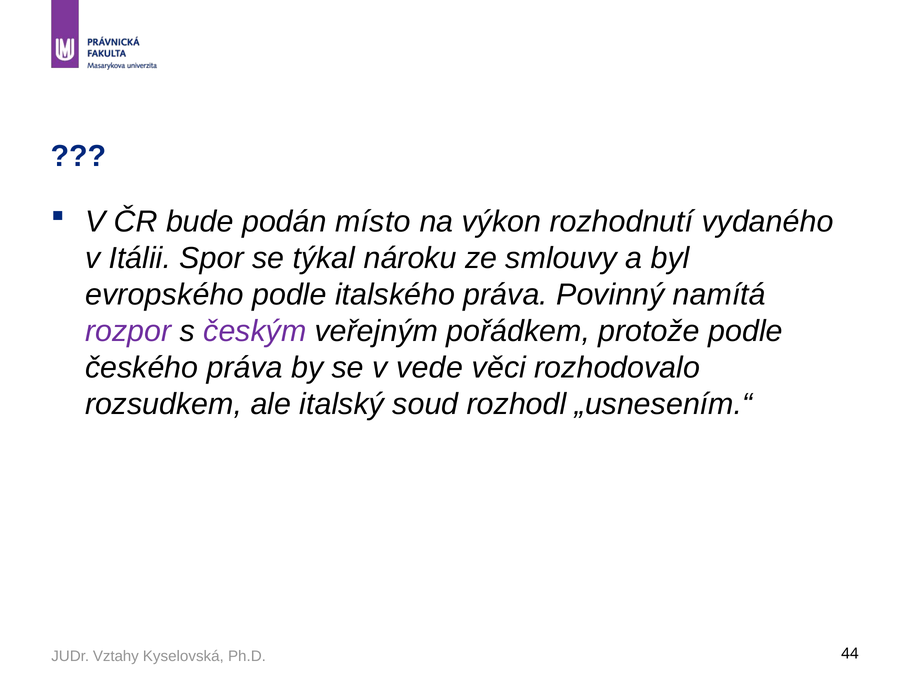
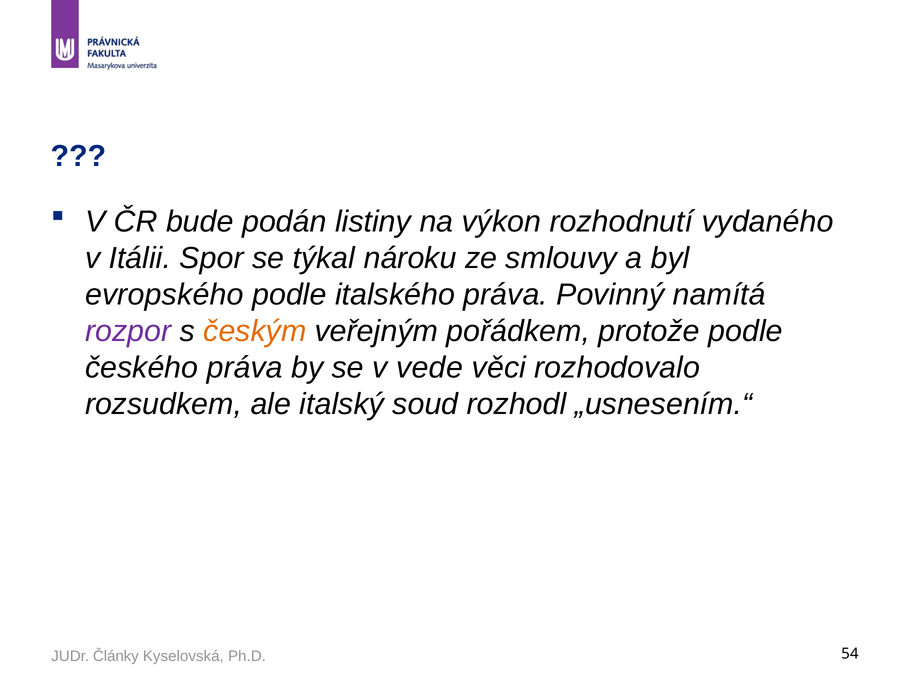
místo: místo -> listiny
českým colour: purple -> orange
Vztahy: Vztahy -> Články
44: 44 -> 54
